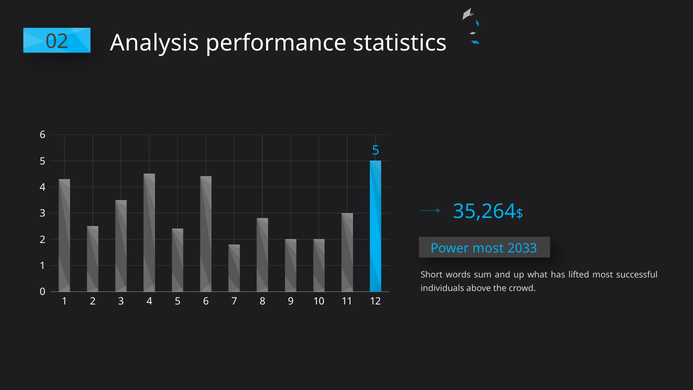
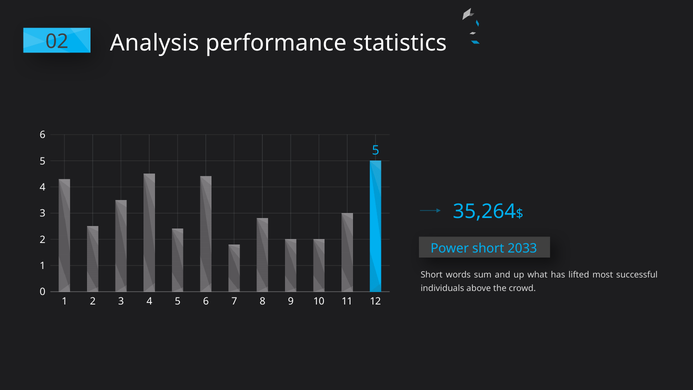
Power most: most -> short
